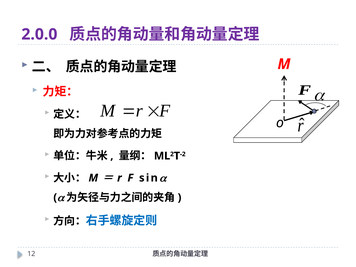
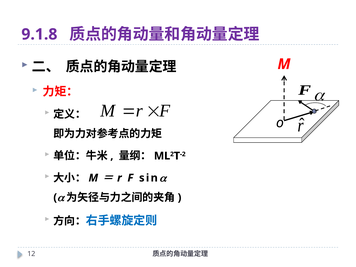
2.0.0: 2.0.0 -> 9.1.8
